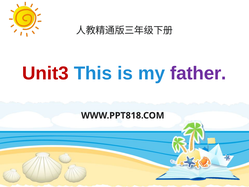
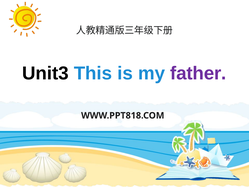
Unit3 colour: red -> black
